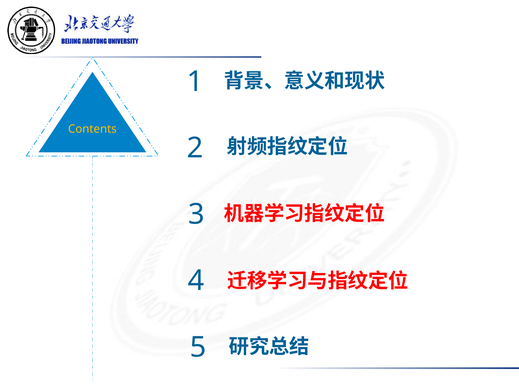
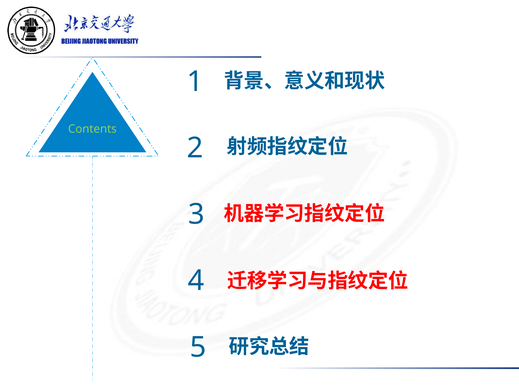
Contents colour: yellow -> light green
